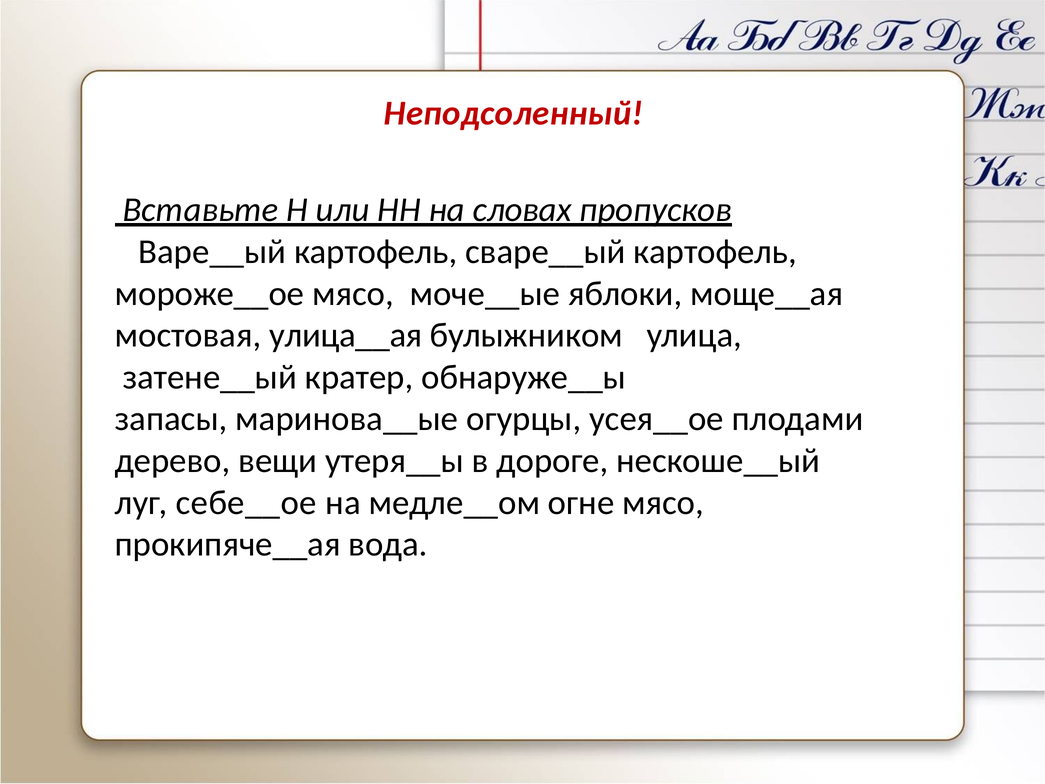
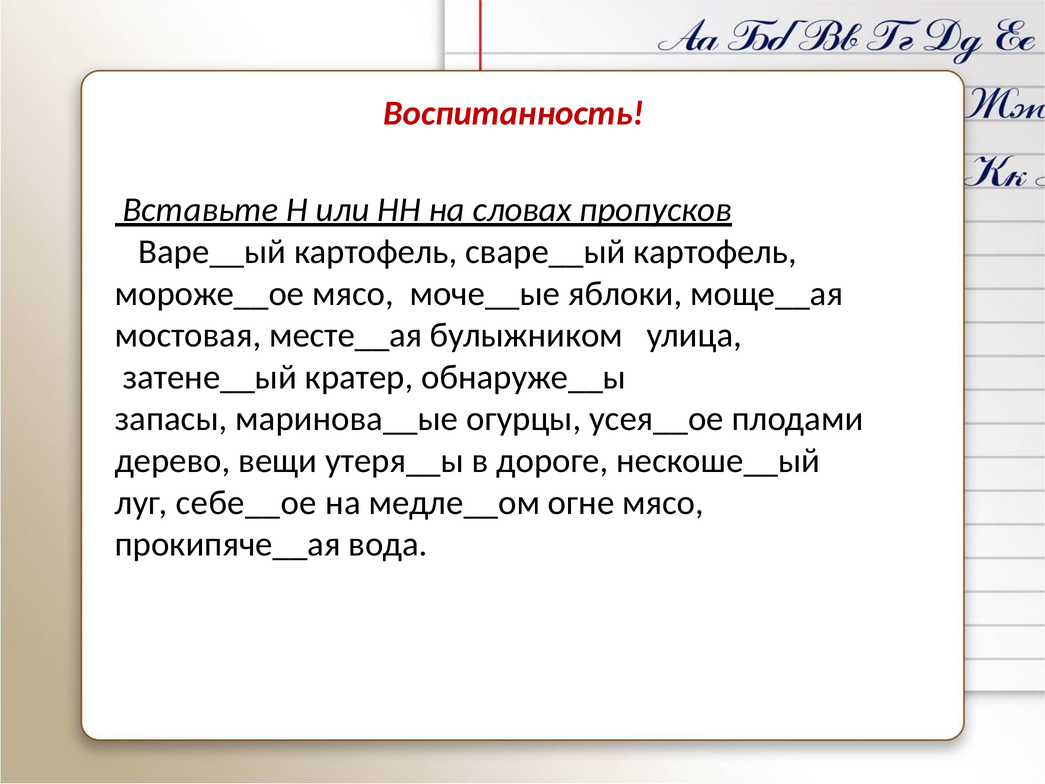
Неподсоленный: Неподсоленный -> Воспитанность
улица__ая: улица__ая -> месте__ая
